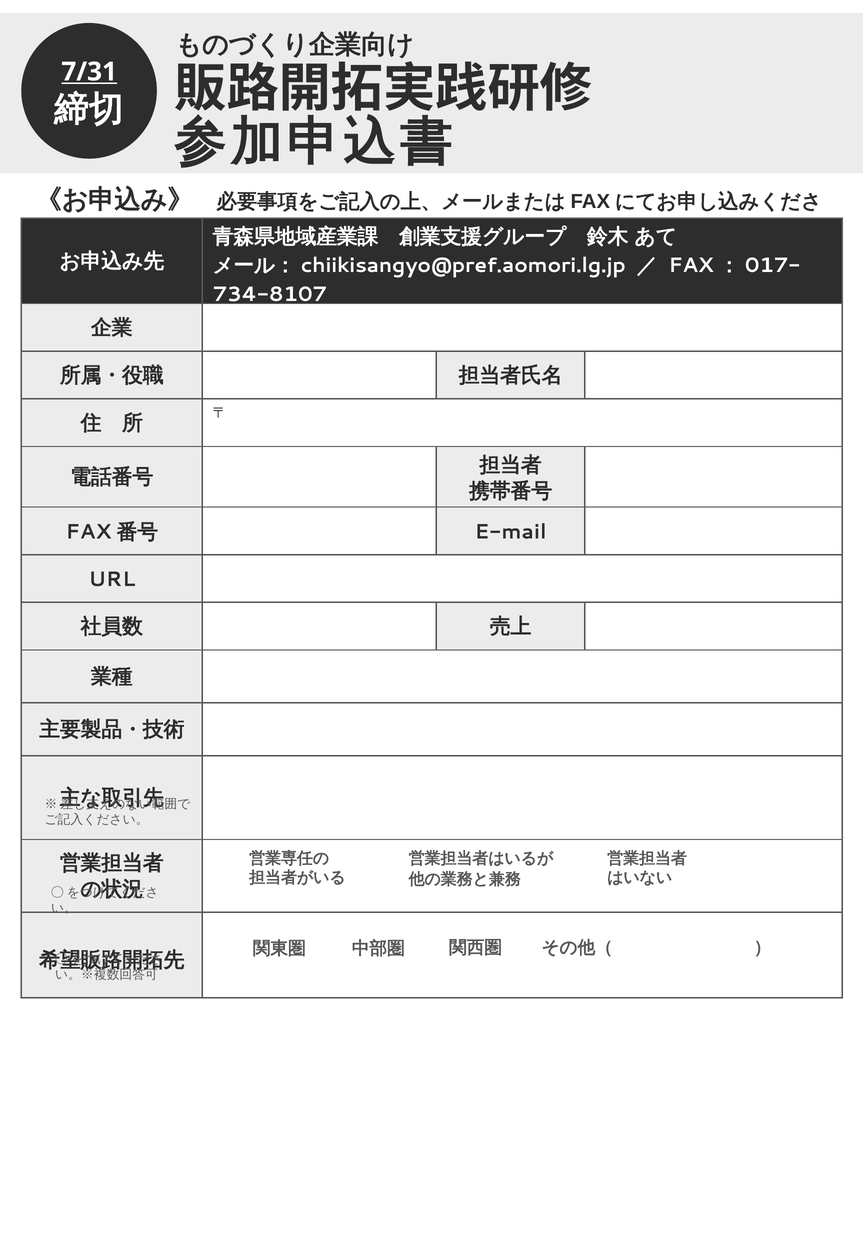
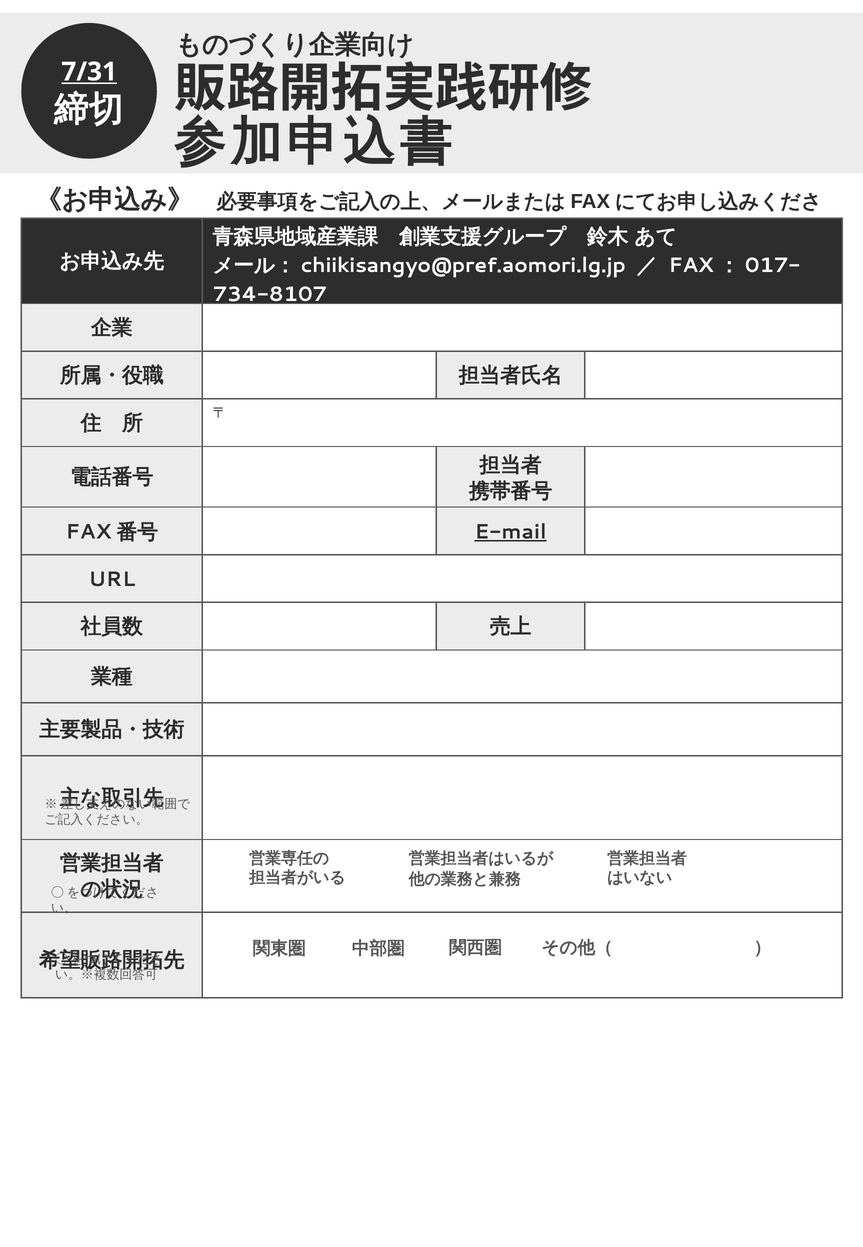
E-mail underline: none -> present
